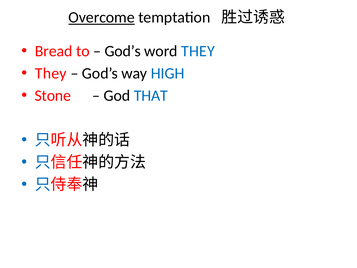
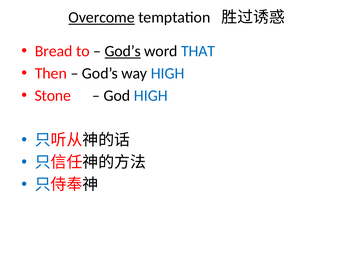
God’s at (123, 51) underline: none -> present
word THEY: THEY -> THAT
They at (51, 73): They -> Then
God THAT: THAT -> HIGH
